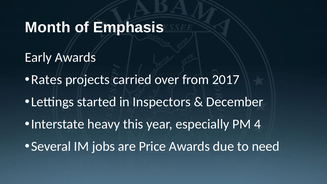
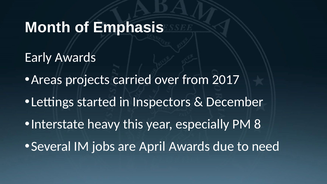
Rates: Rates -> Areas
4: 4 -> 8
Price: Price -> April
